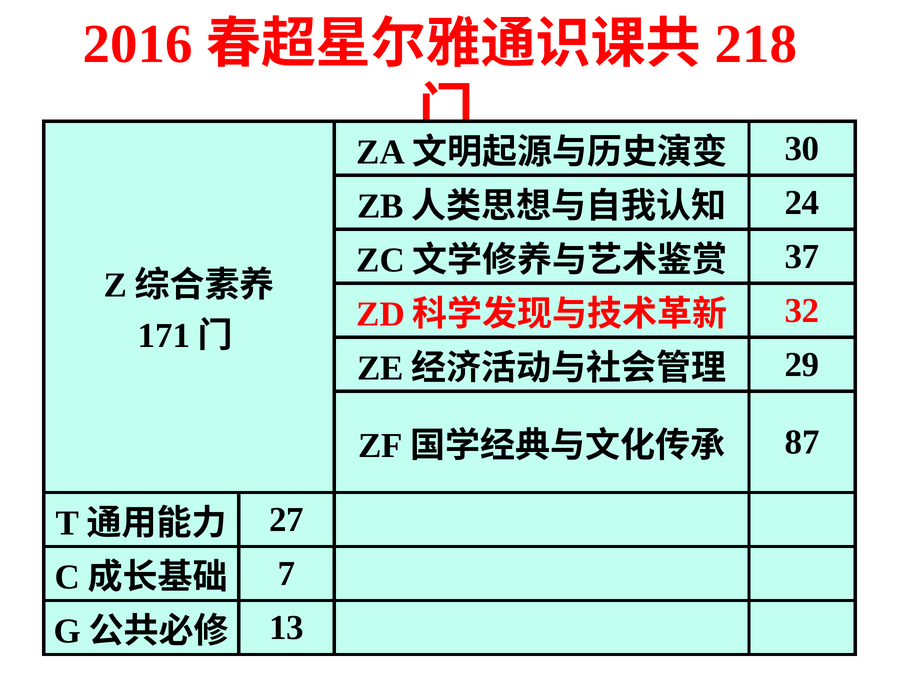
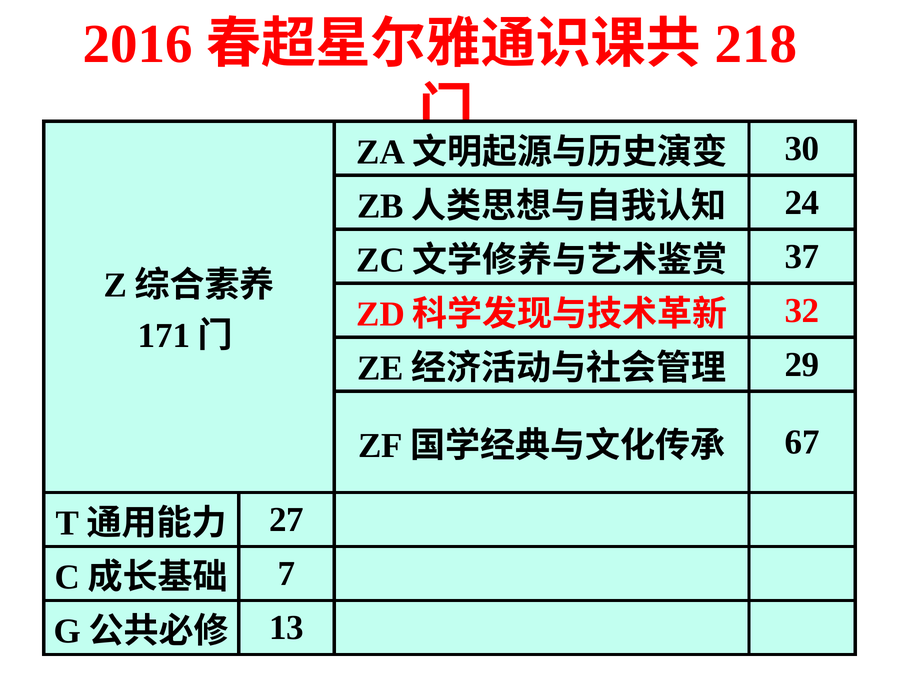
87: 87 -> 67
